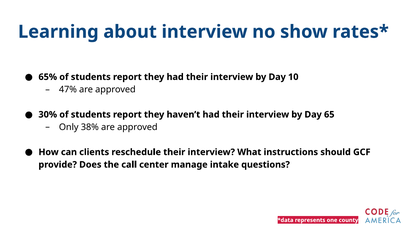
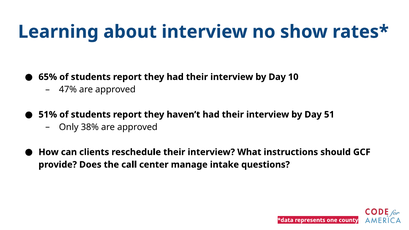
30%: 30% -> 51%
65: 65 -> 51
